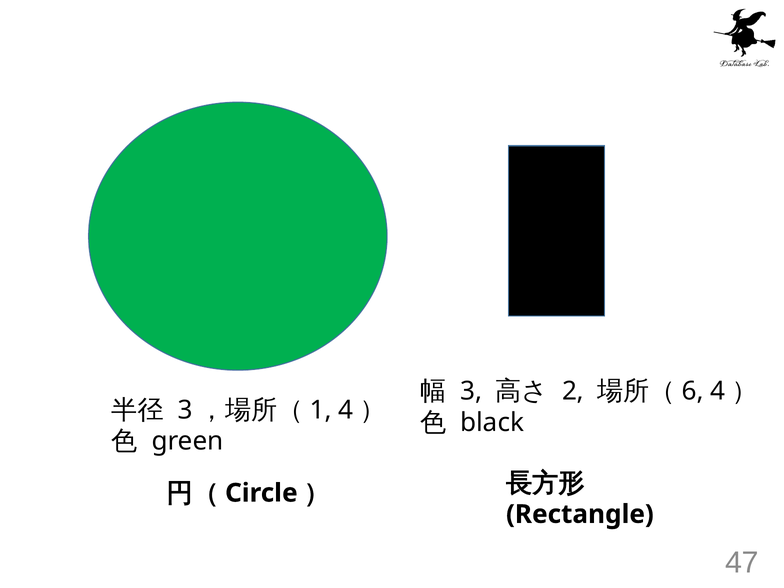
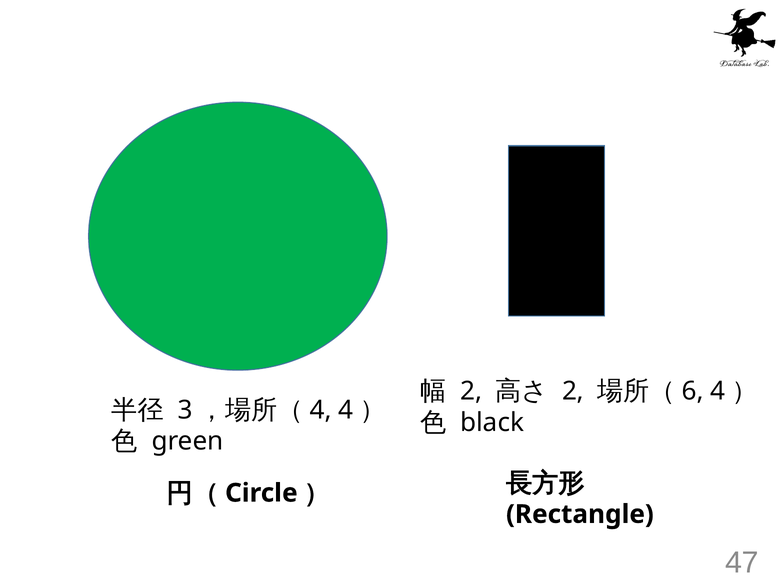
3 at (471, 391): 3 -> 2
1 at (321, 410): 1 -> 4
